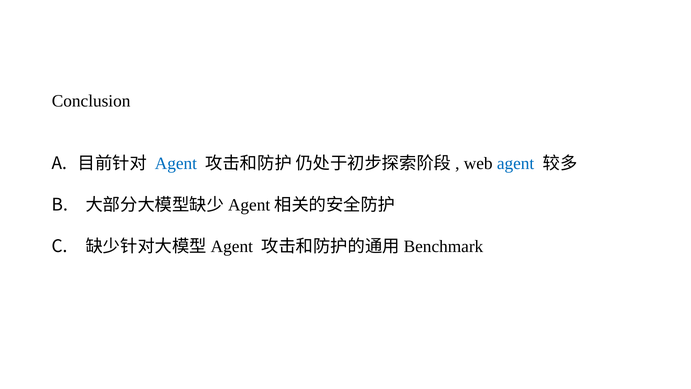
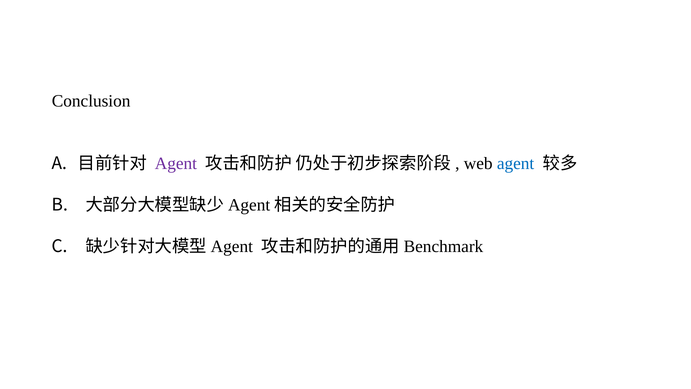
Agent at (176, 163) colour: blue -> purple
